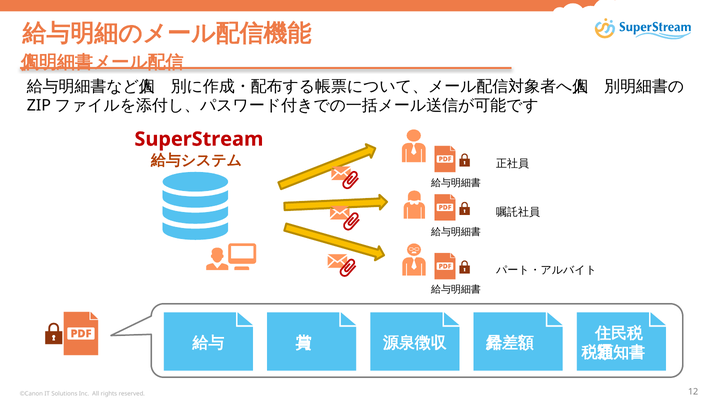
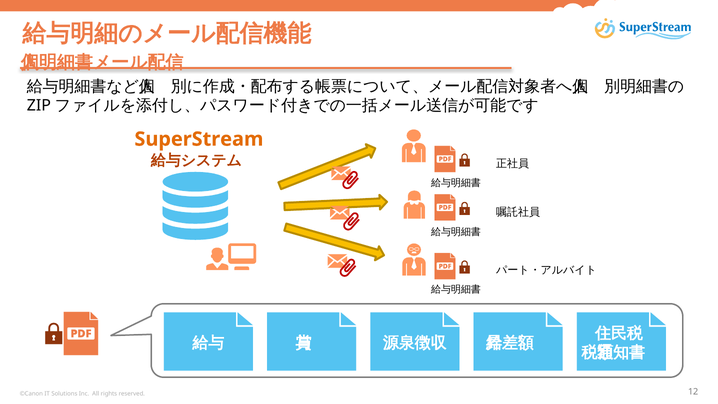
SuperStream colour: red -> orange
